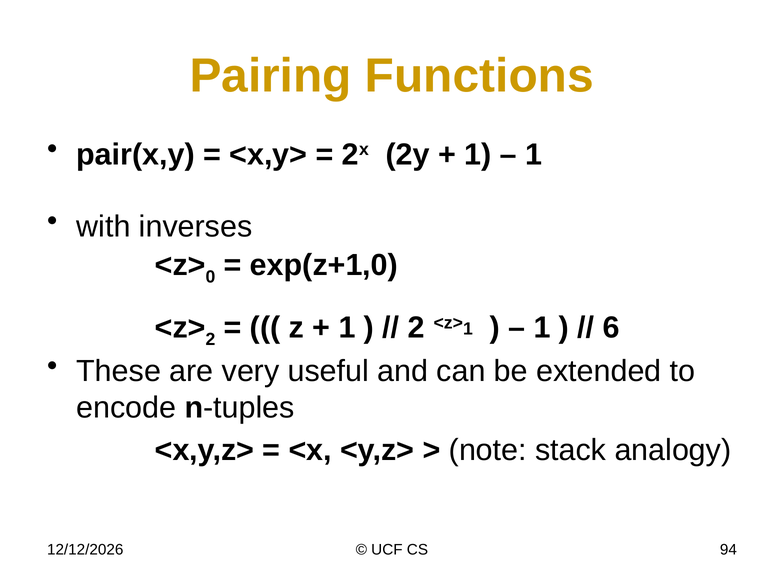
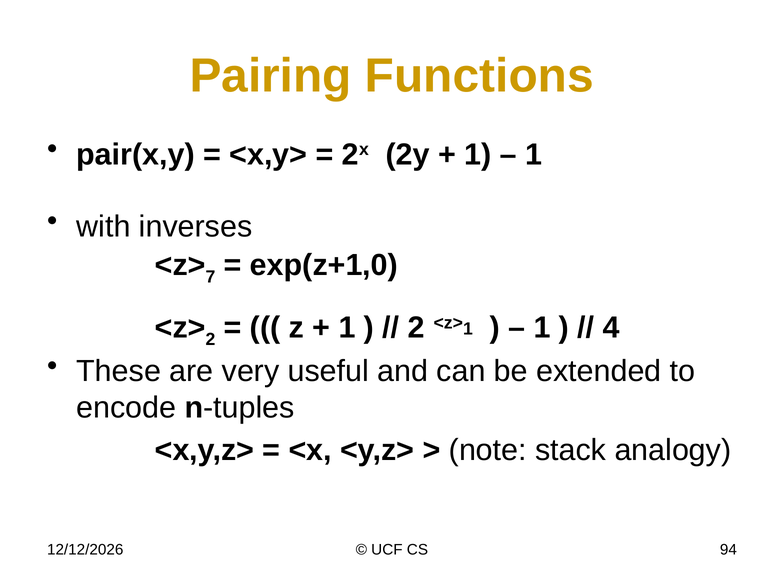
0: 0 -> 7
6: 6 -> 4
